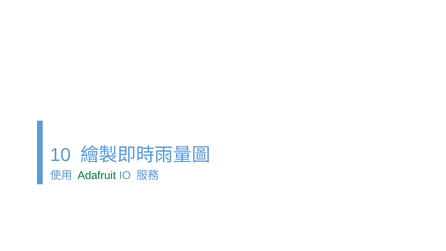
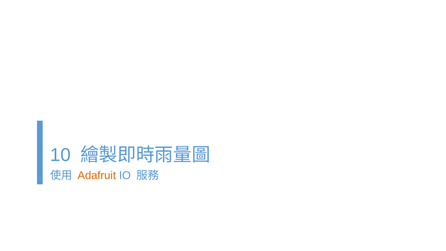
Adafruit colour: green -> orange
